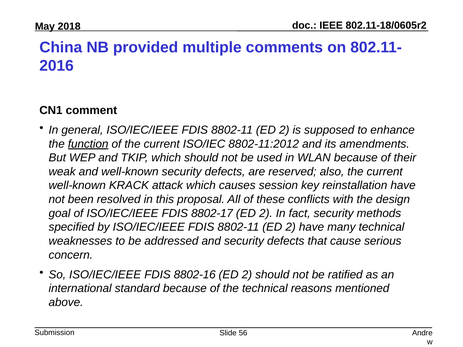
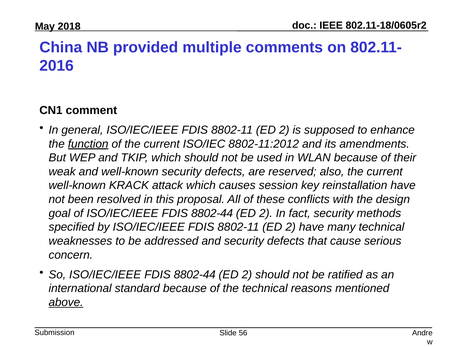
of ISO/IEC/IEEE FDIS 8802-17: 8802-17 -> 8802-44
So ISO/IEC/IEEE FDIS 8802-16: 8802-16 -> 8802-44
above underline: none -> present
